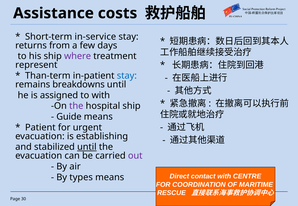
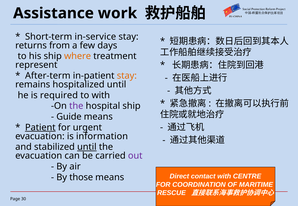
costs: costs -> work
where colour: purple -> orange
Than-term: Than-term -> After-term
stay at (127, 76) colour: blue -> orange
breakdowns: breakdowns -> hospitalized
assigned: assigned -> required
Patient underline: none -> present
establishing: establishing -> information
types: types -> those
